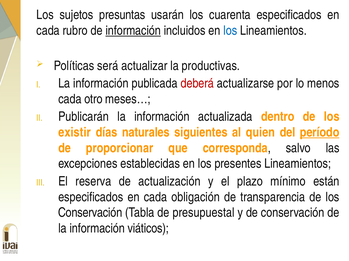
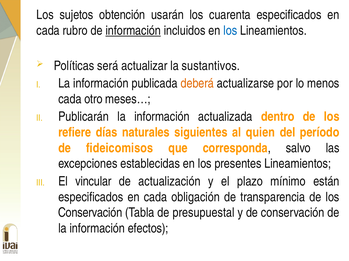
presuntas: presuntas -> obtención
productivas: productivas -> sustantivos
deberá colour: red -> orange
existir: existir -> refiere
período underline: present -> none
proporcionar: proporcionar -> fideicomisos
reserva: reserva -> vincular
viáticos: viáticos -> efectos
